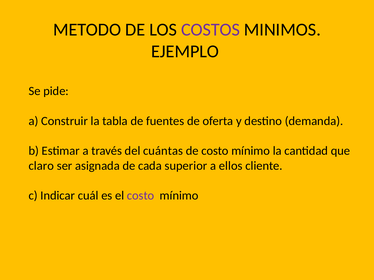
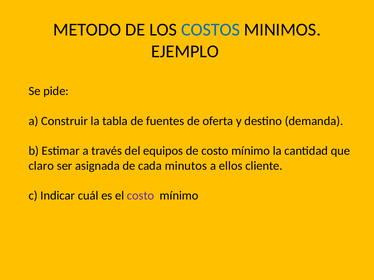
COSTOS colour: purple -> blue
cuántas: cuántas -> equipos
superior: superior -> minutos
